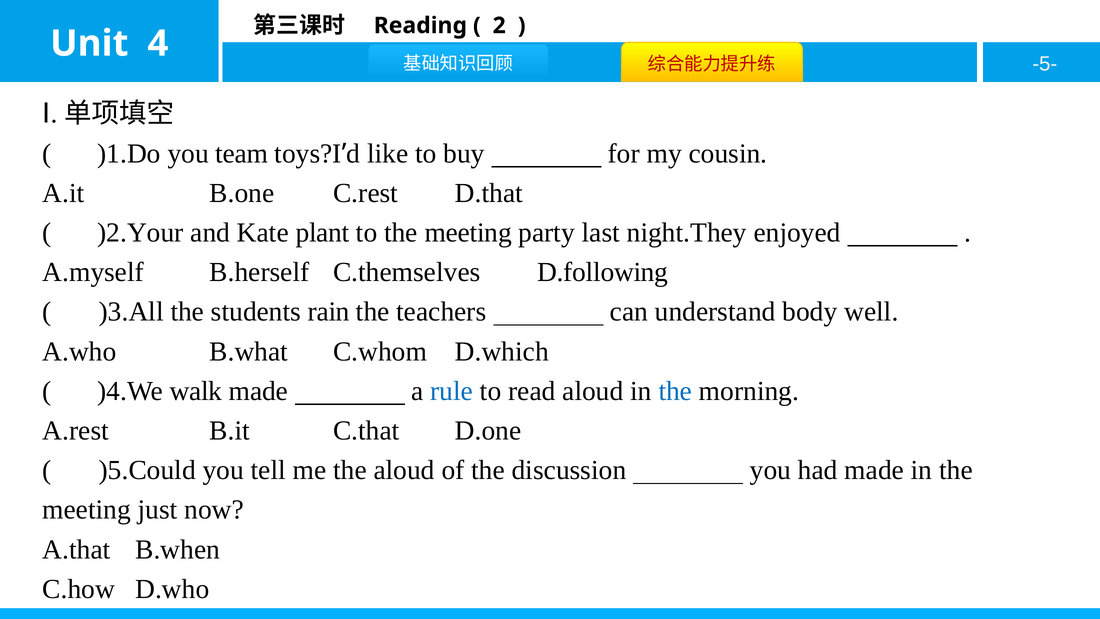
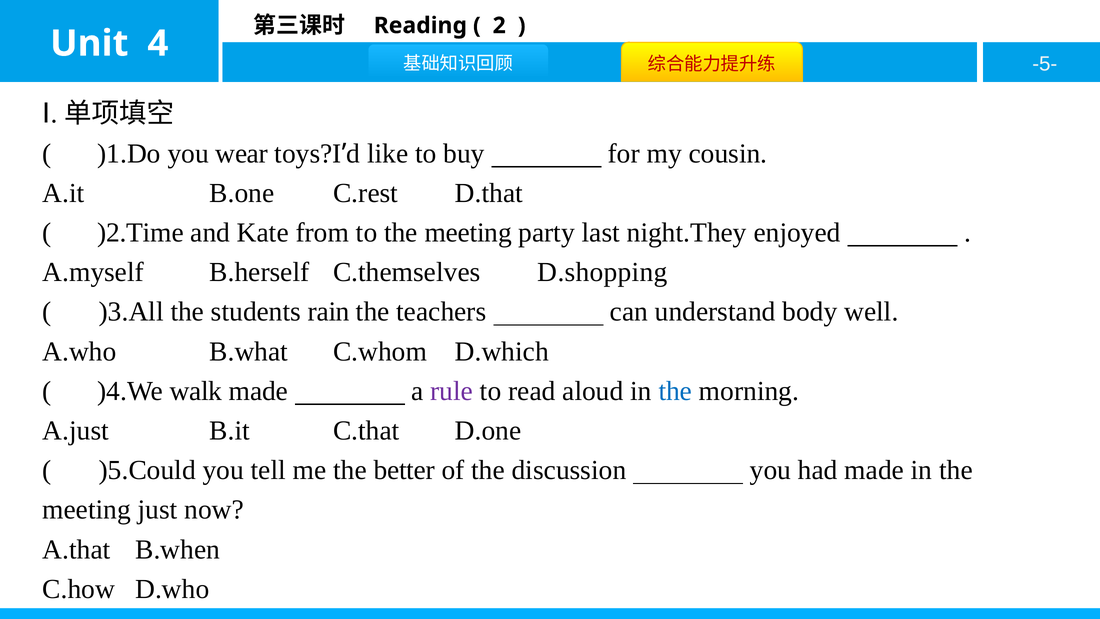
team: team -> wear
)2.Your: )2.Your -> )2.Time
plant: plant -> from
D.following: D.following -> D.shopping
rule colour: blue -> purple
A.rest: A.rest -> A.just
the aloud: aloud -> better
